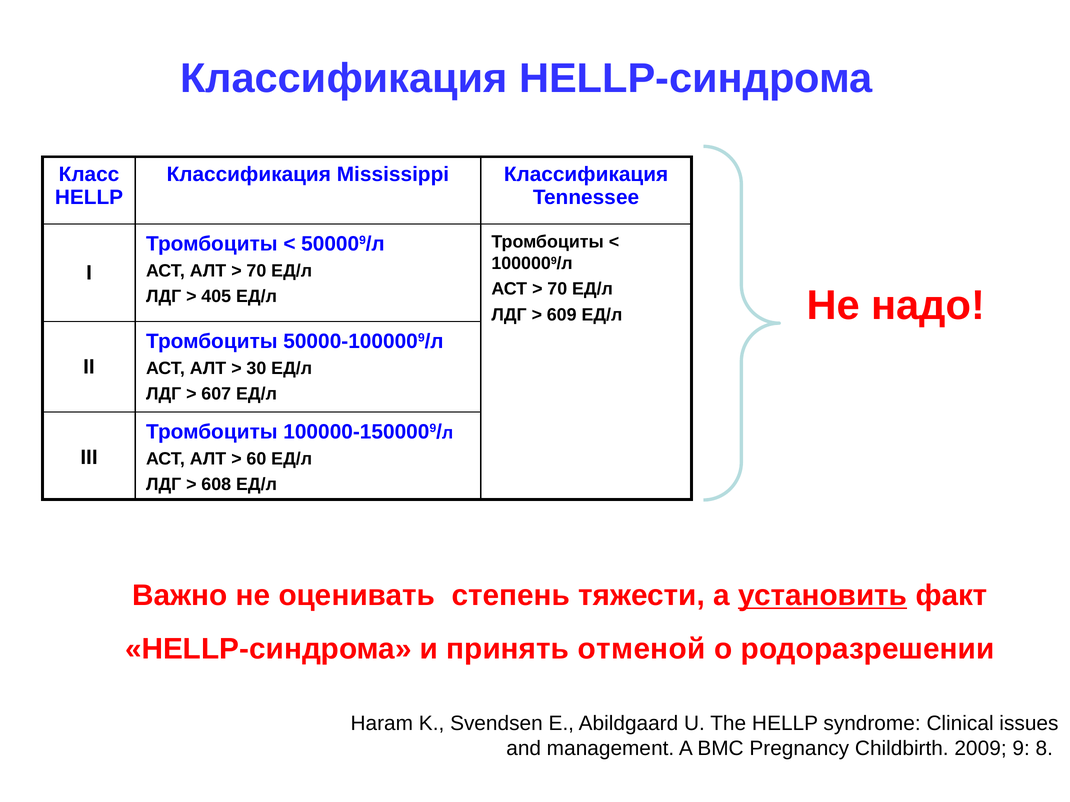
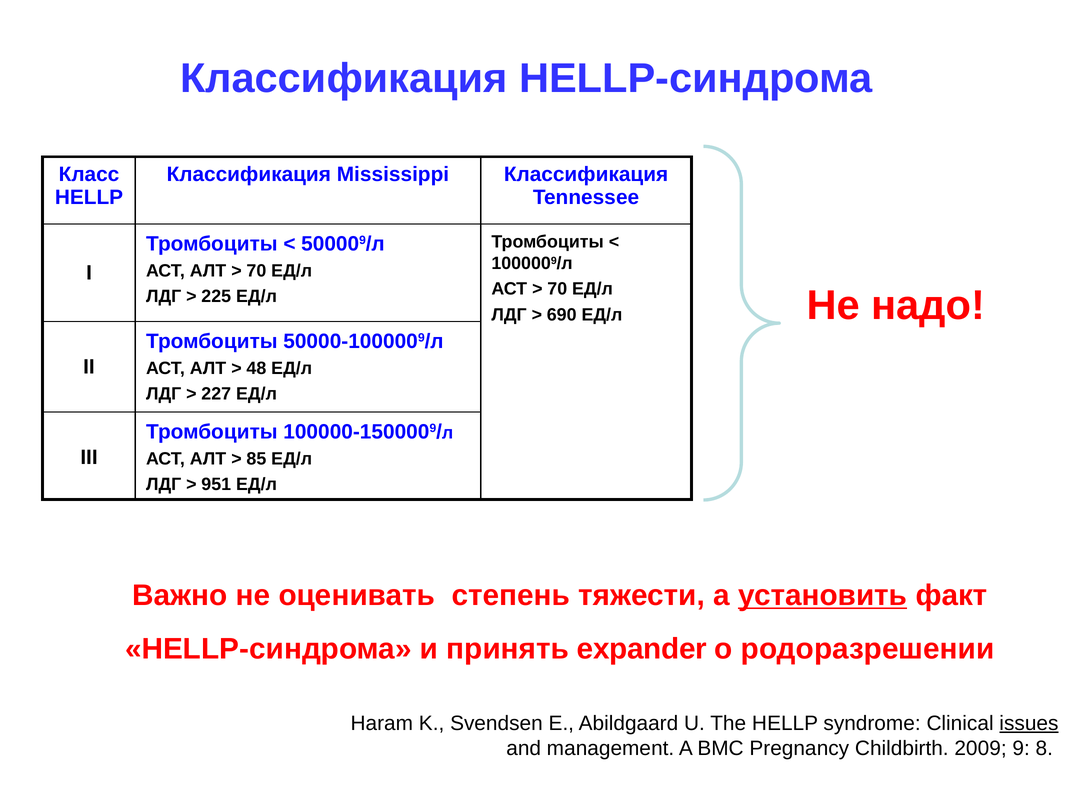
405: 405 -> 225
609: 609 -> 690
30: 30 -> 48
607: 607 -> 227
60: 60 -> 85
608: 608 -> 951
отменой: отменой -> expander
issues underline: none -> present
